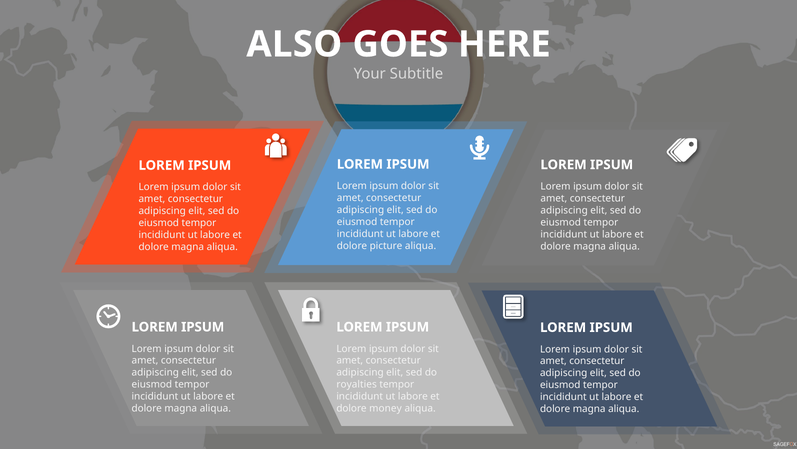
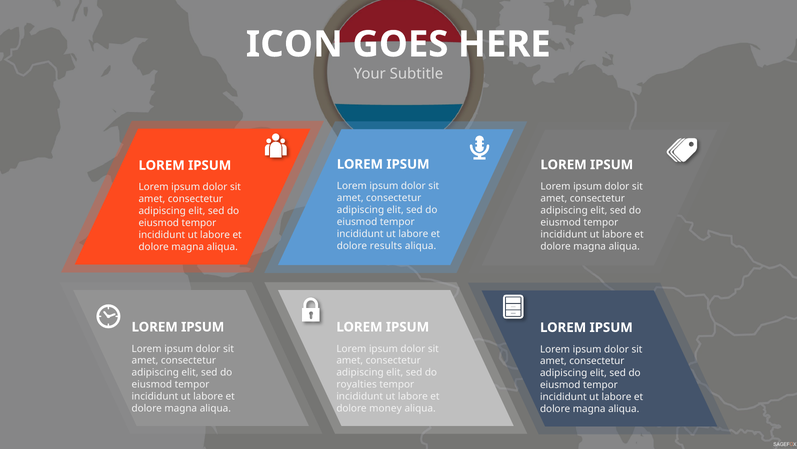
ALSO: ALSO -> ICON
picture: picture -> results
